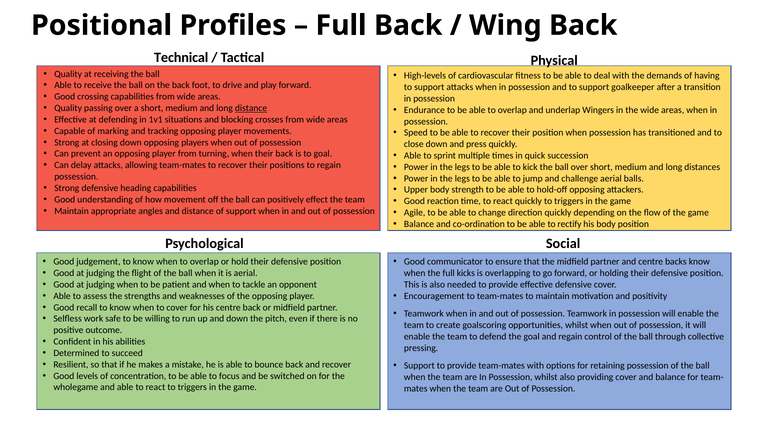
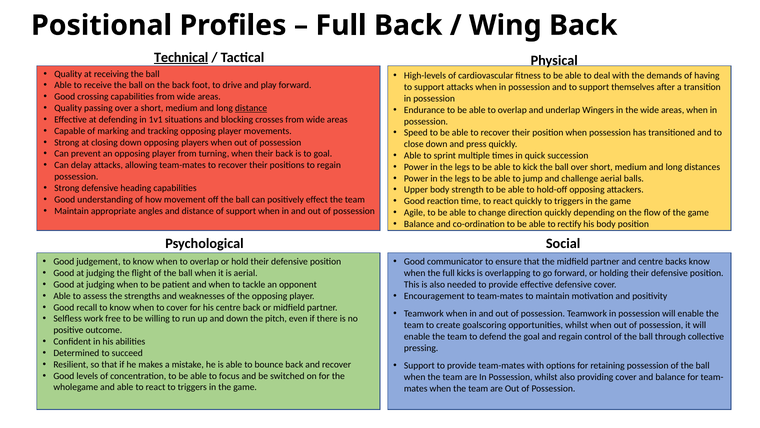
Technical underline: none -> present
goalkeeper: goalkeeper -> themselves
safe: safe -> free
